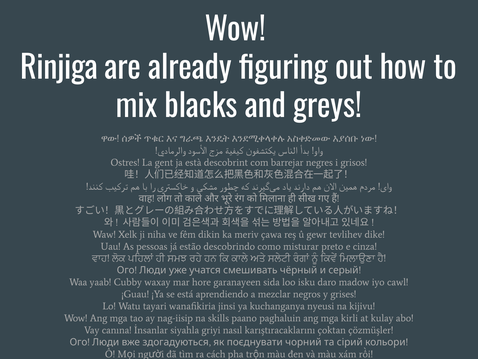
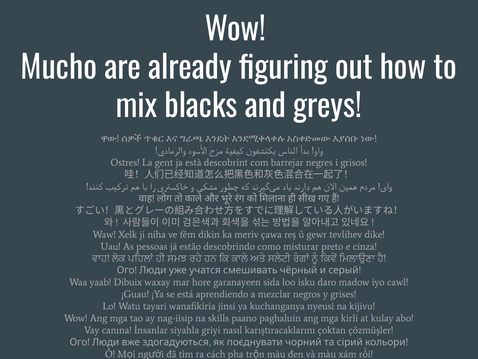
Rinjiga: Rinjiga -> Mucho
Cubby: Cubby -> Dibuix
